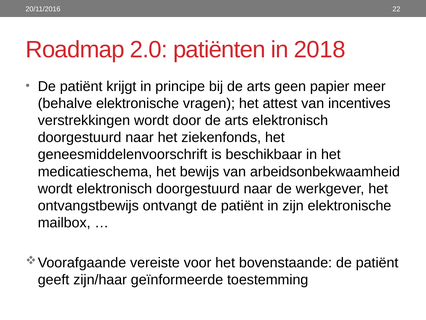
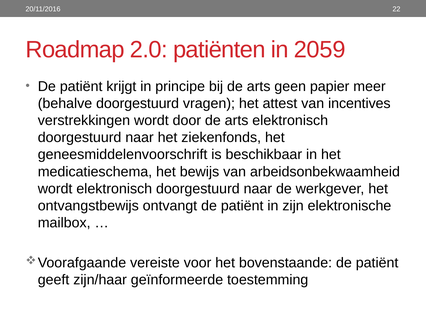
2018: 2018 -> 2059
behalve elektronische: elektronische -> doorgestuurd
